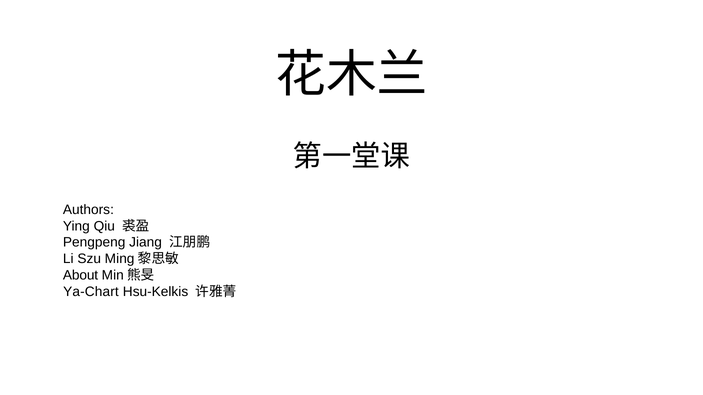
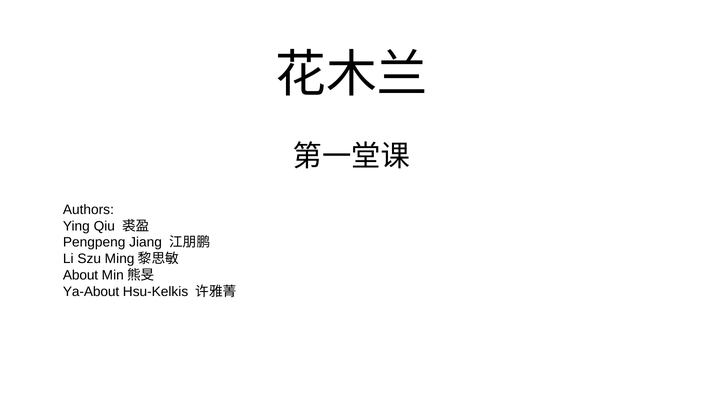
Ya-Chart: Ya-Chart -> Ya-About
